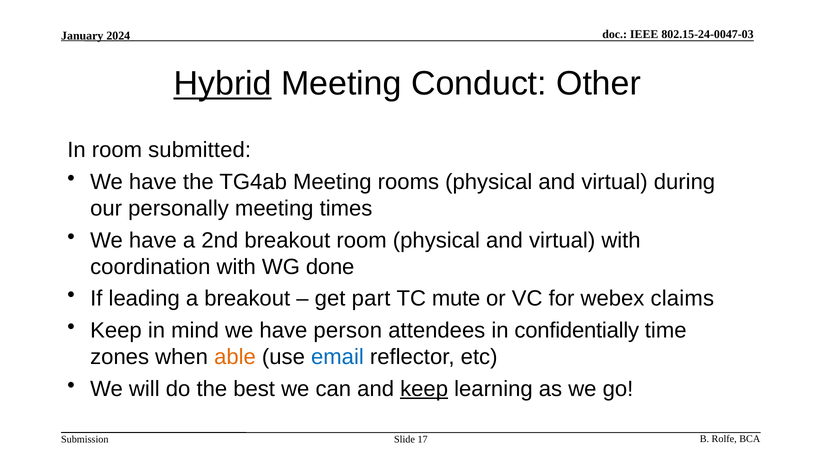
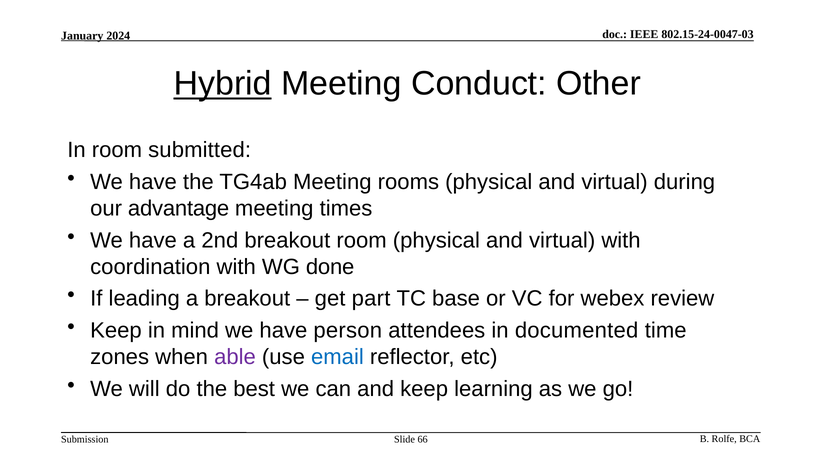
personally: personally -> advantage
mute: mute -> base
claims: claims -> review
confidentially: confidentially -> documented
able colour: orange -> purple
keep at (424, 389) underline: present -> none
17: 17 -> 66
